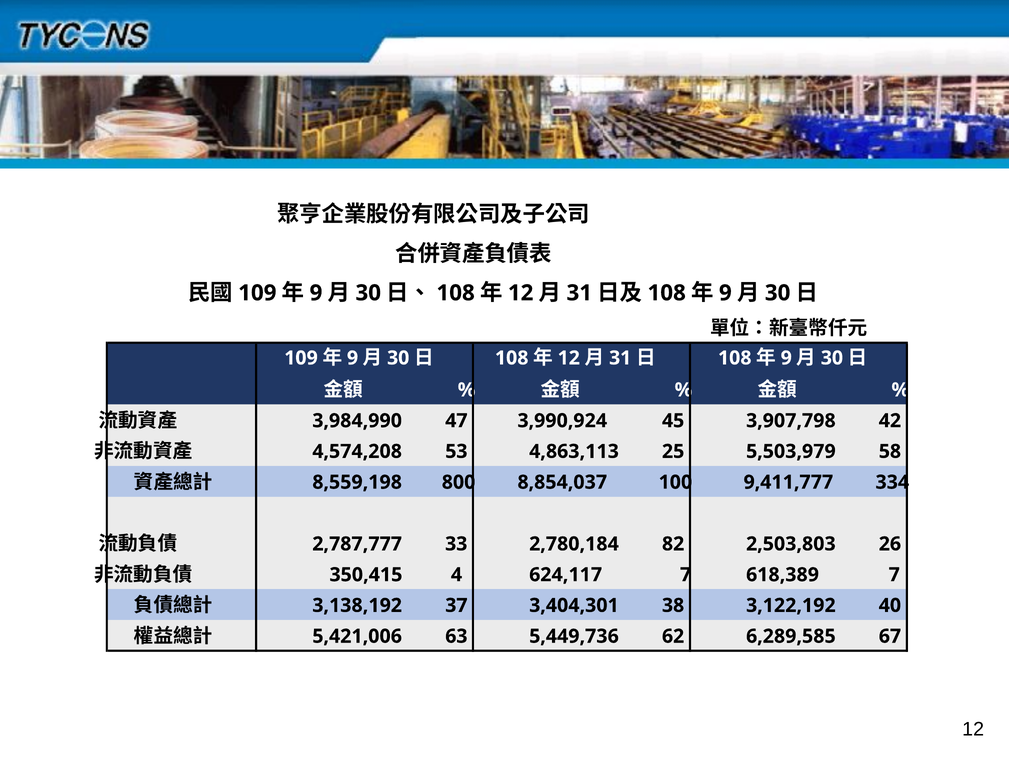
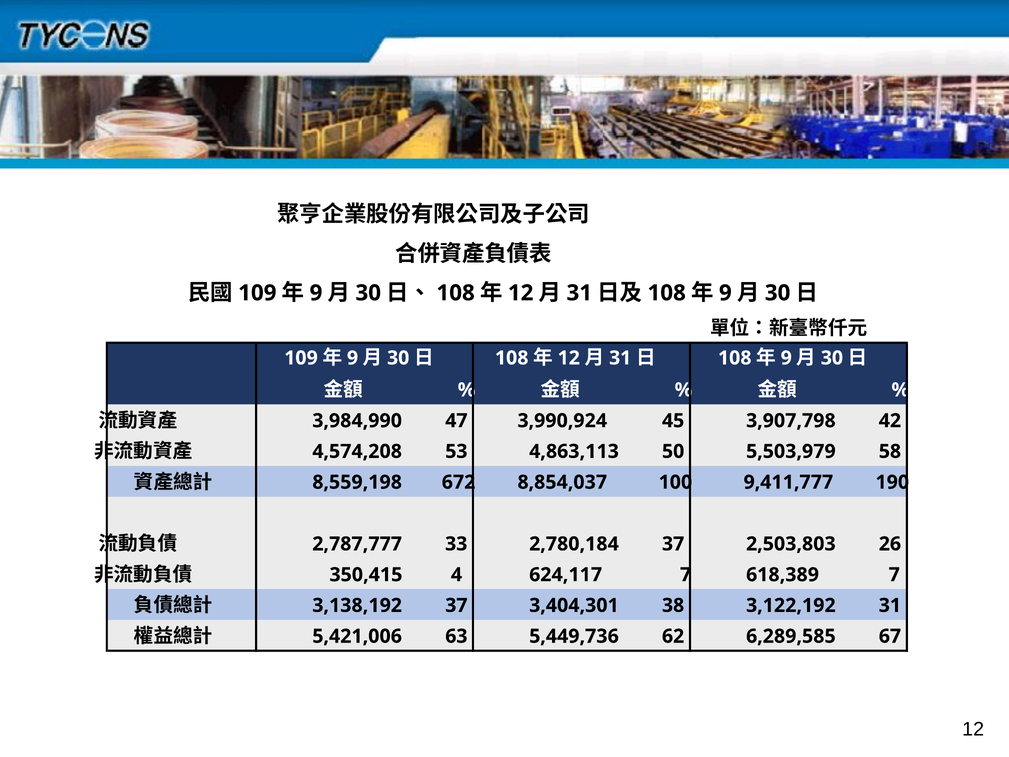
25: 25 -> 50
800: 800 -> 672
334: 334 -> 190
2,780,184 82: 82 -> 37
3,122,192 40: 40 -> 31
